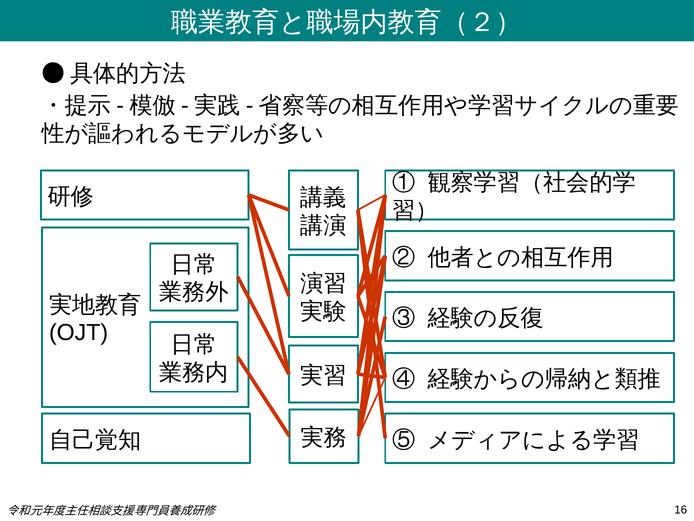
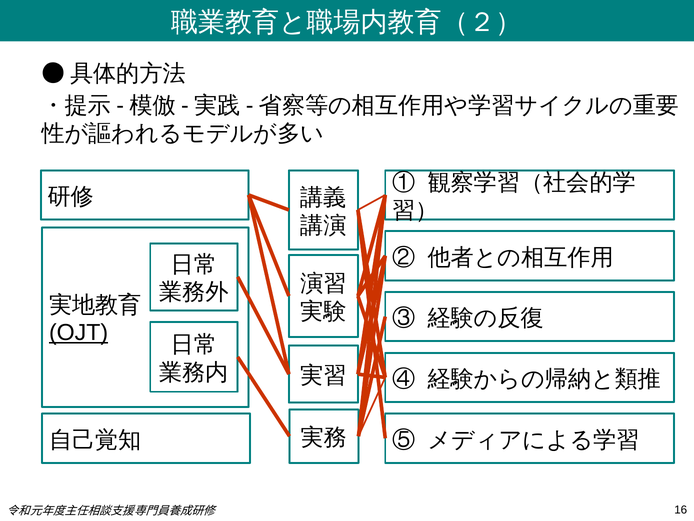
OJT underline: none -> present
